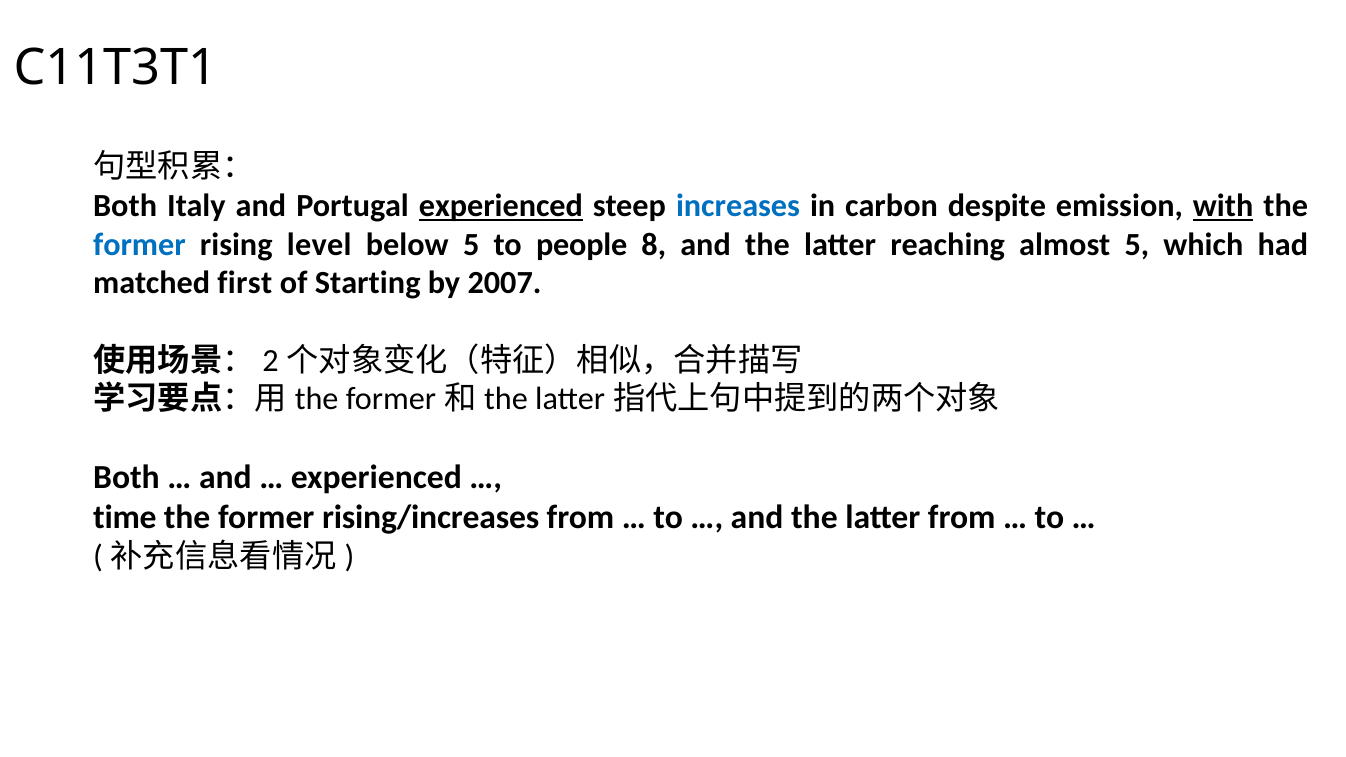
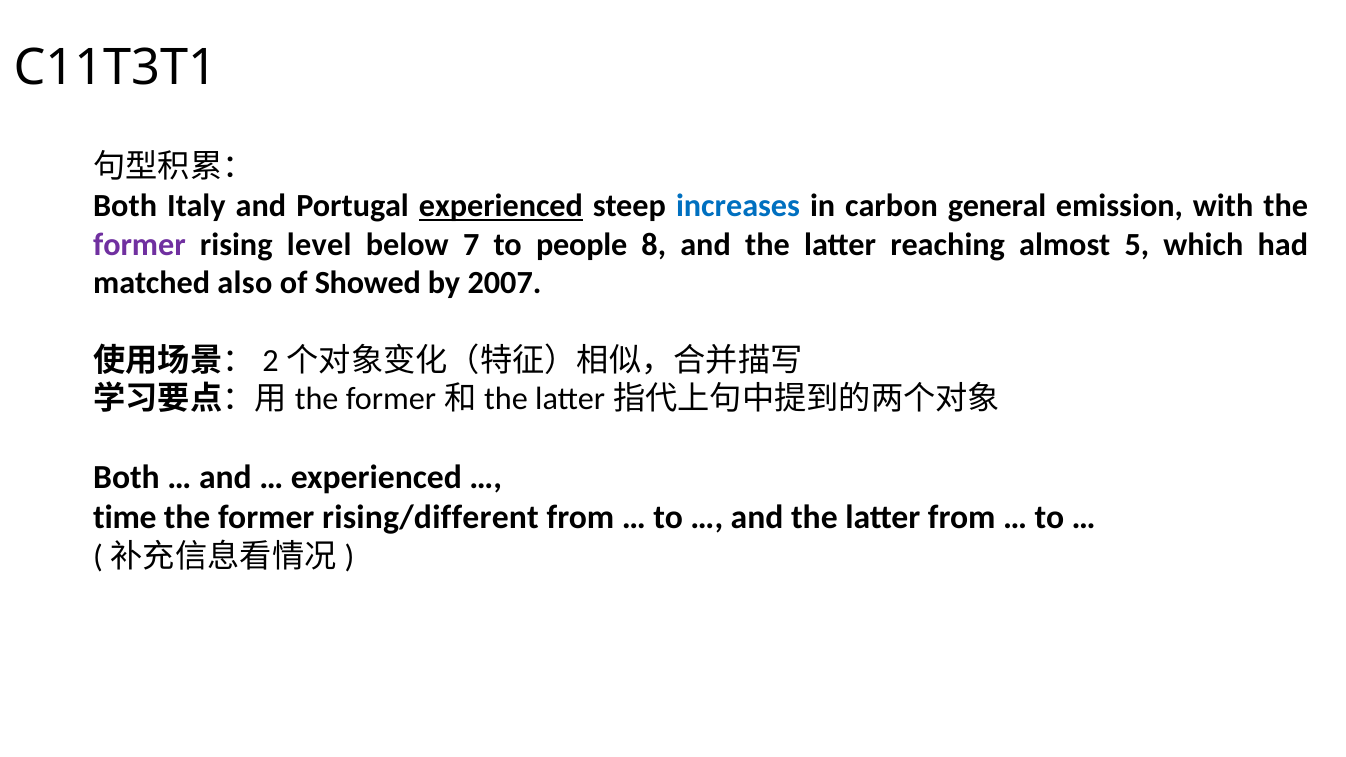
despite: despite -> general
with underline: present -> none
former at (139, 244) colour: blue -> purple
below 5: 5 -> 7
first: first -> also
Starting: Starting -> Showed
rising/increases: rising/increases -> rising/different
